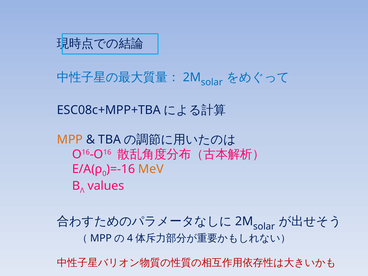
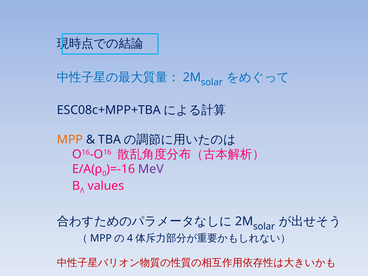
MeV colour: orange -> purple
